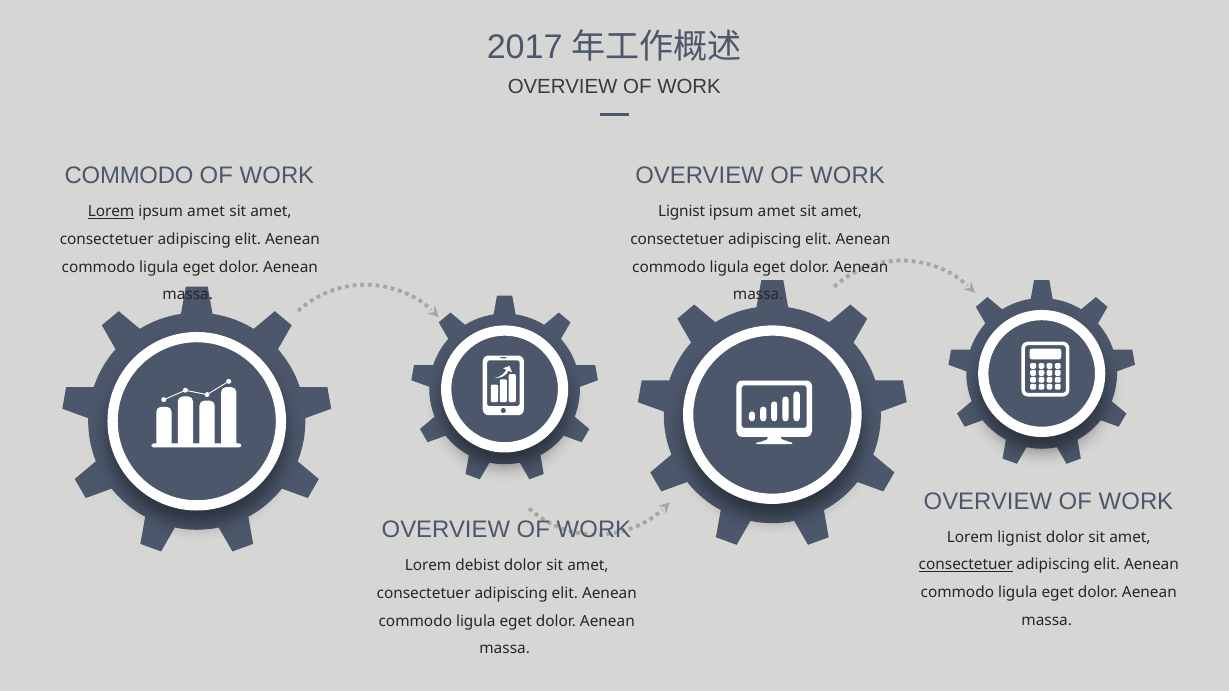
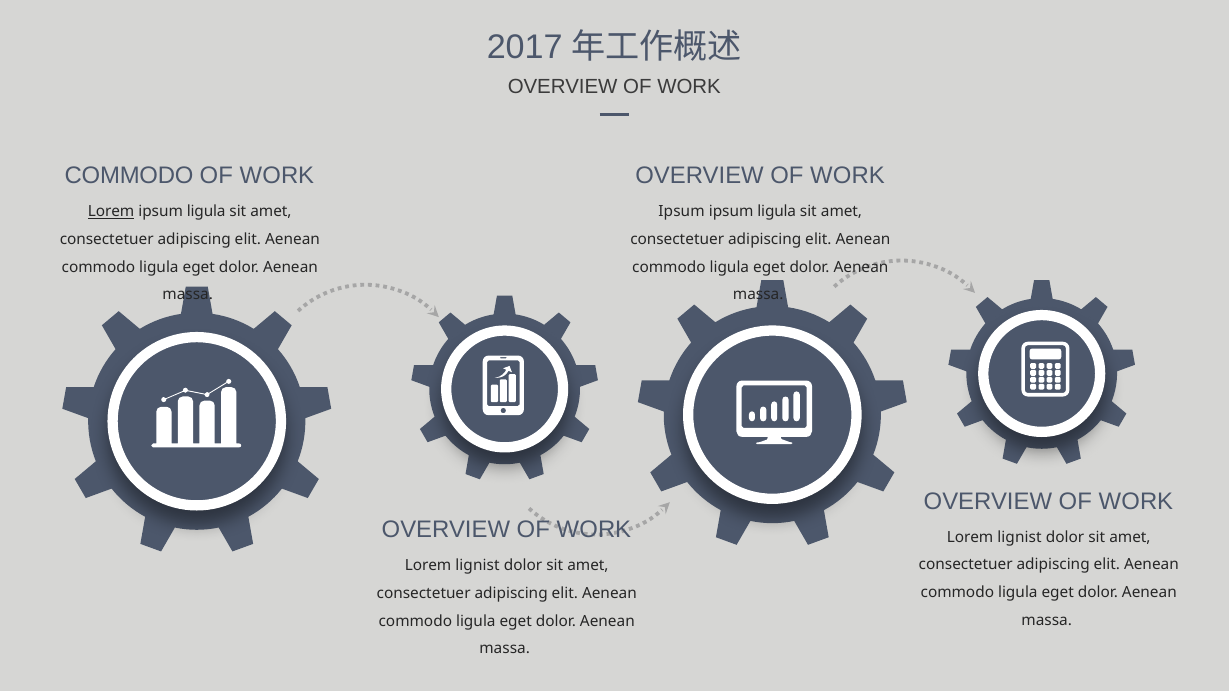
amet at (206, 212): amet -> ligula
Lignist at (682, 212): Lignist -> Ipsum
amet at (777, 212): amet -> ligula
consectetuer at (966, 565) underline: present -> none
debist at (478, 566): debist -> lignist
